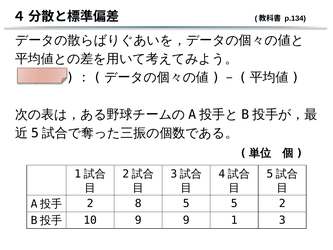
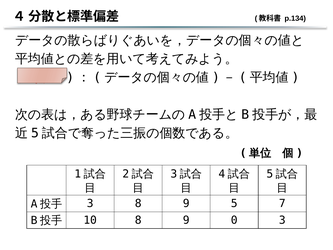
2 at (90, 203): 2 -> 3
5 at (186, 203): 5 -> 9
5 2: 2 -> 7
10 9: 9 -> 8
1: 1 -> 0
